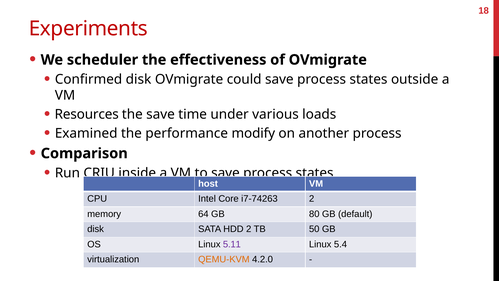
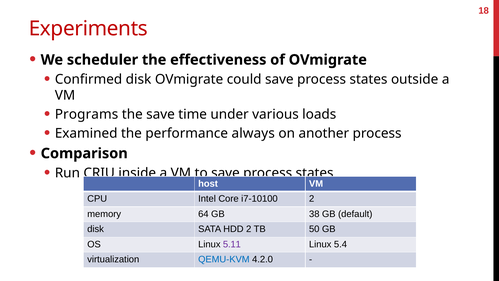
Resources: Resources -> Programs
modify: modify -> always
i7-74263: i7-74263 -> i7-10100
80: 80 -> 38
QEMU-KVM colour: orange -> blue
